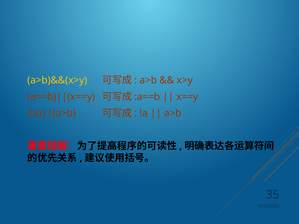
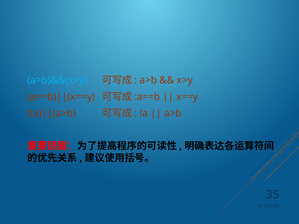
a>b)&&(x>y colour: yellow -> light blue
